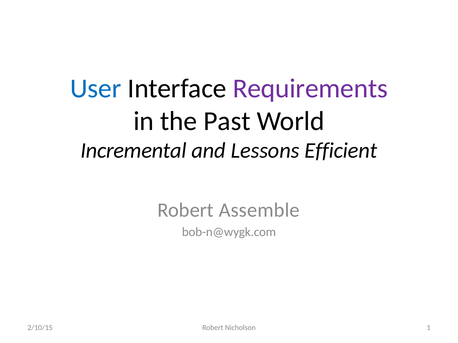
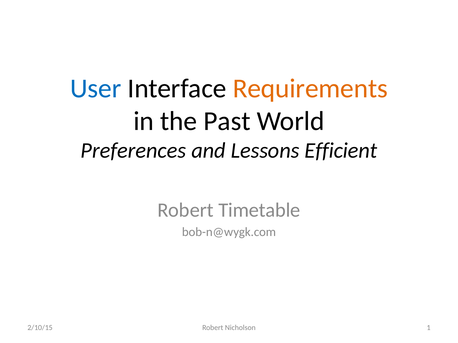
Requirements colour: purple -> orange
Incremental: Incremental -> Preferences
Assemble: Assemble -> Timetable
